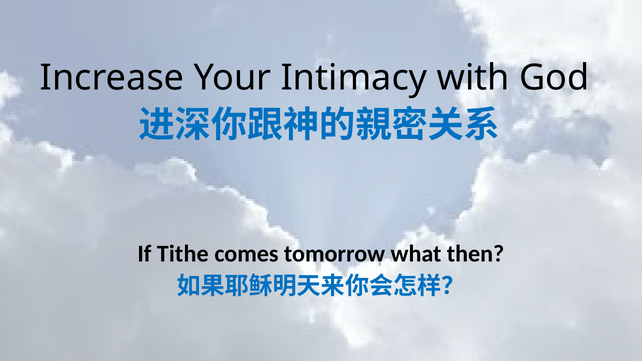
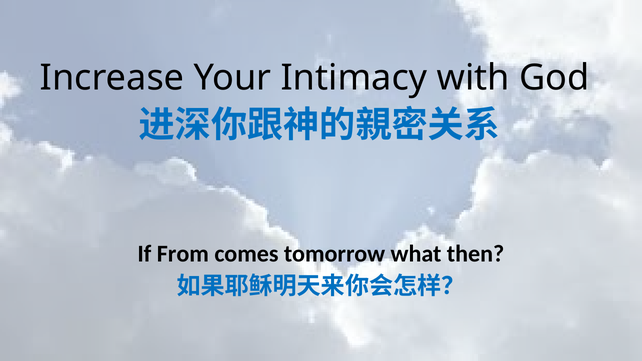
Tithe: Tithe -> From
